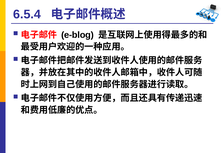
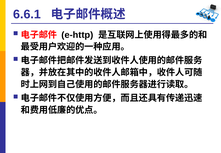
6.5.4: 6.5.4 -> 6.6.1
e-blog: e-blog -> e-http
